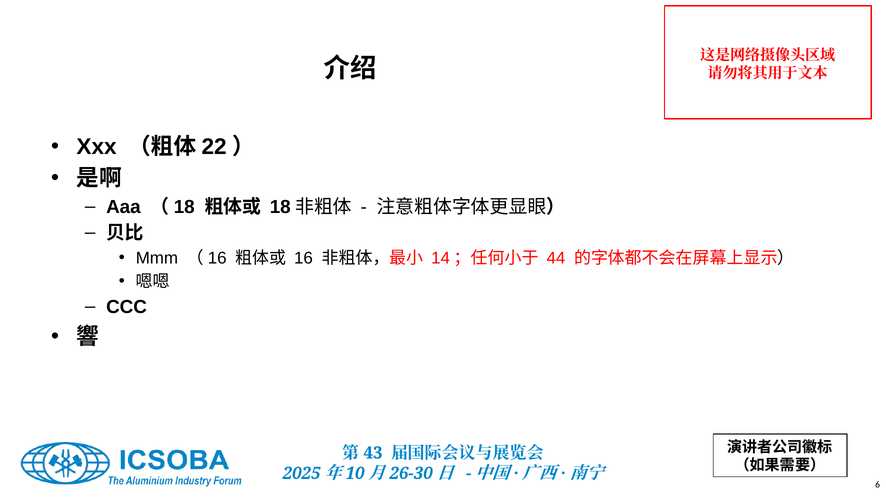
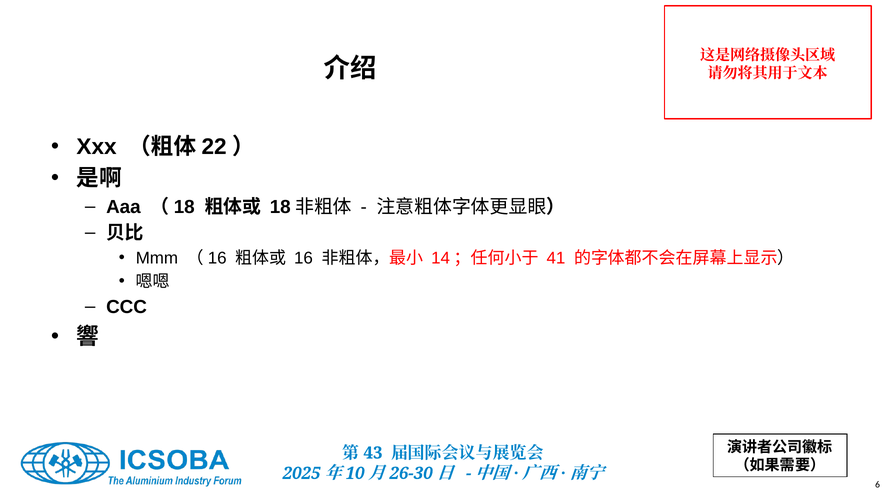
44: 44 -> 41
